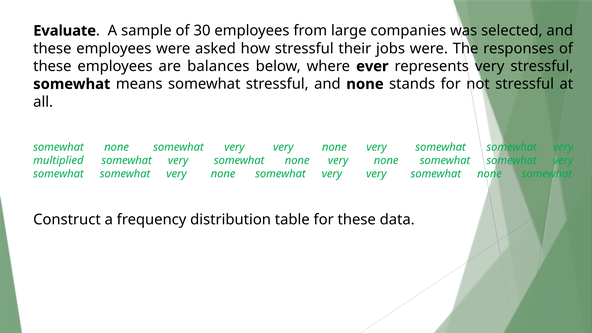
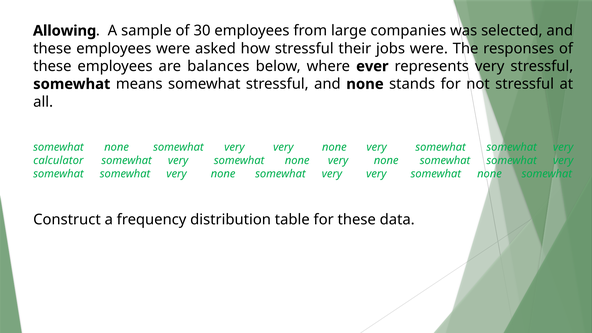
Evaluate: Evaluate -> Allowing
multiplied: multiplied -> calculator
